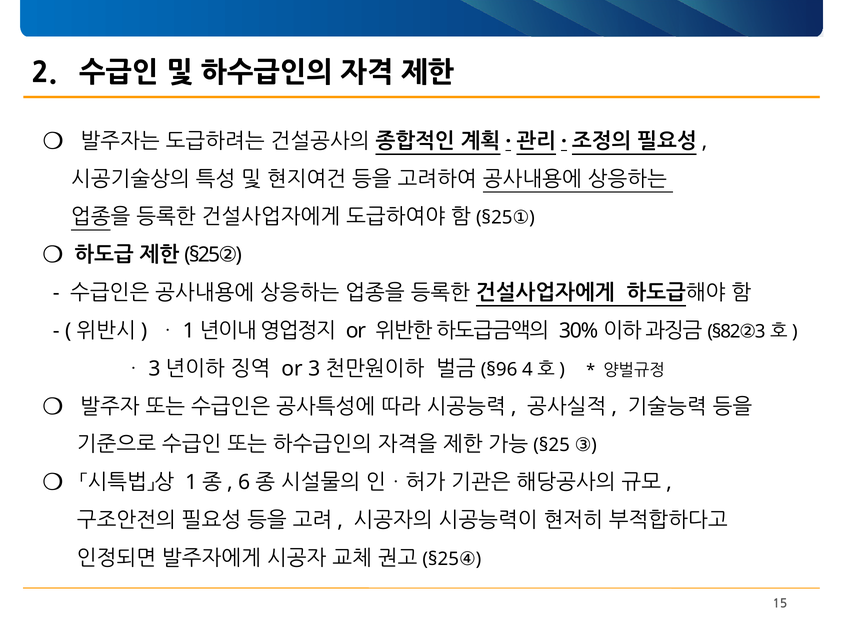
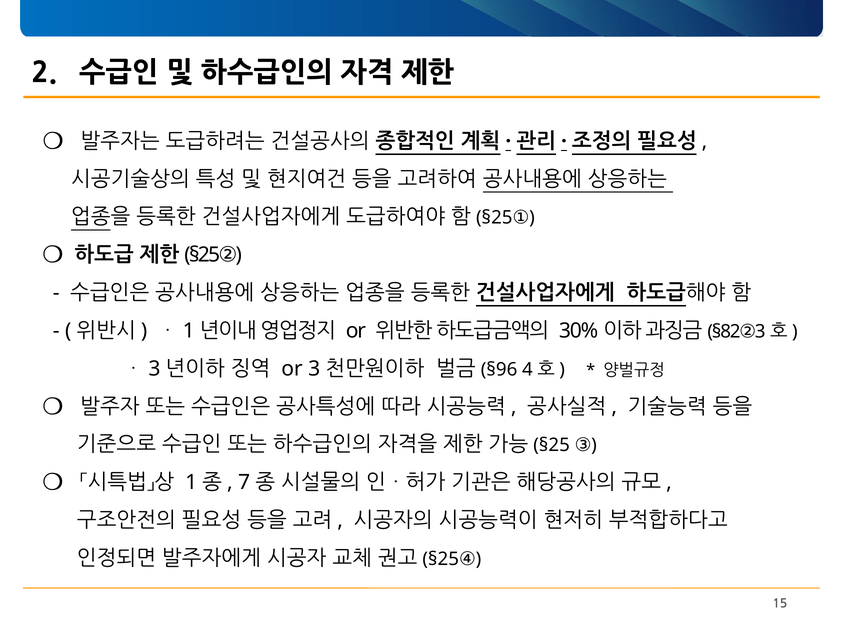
6: 6 -> 7
